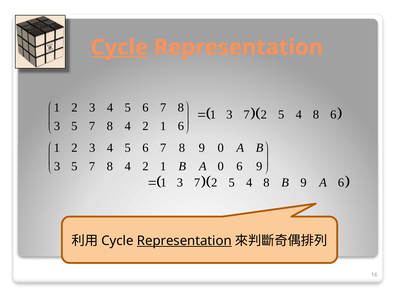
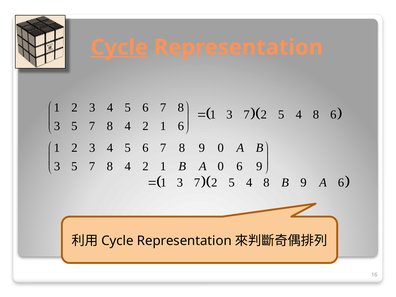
Representation at (184, 241) underline: present -> none
